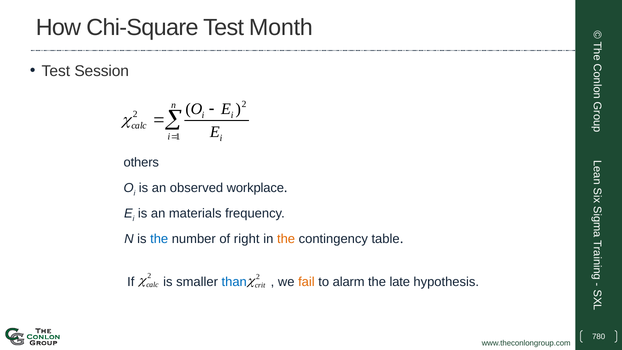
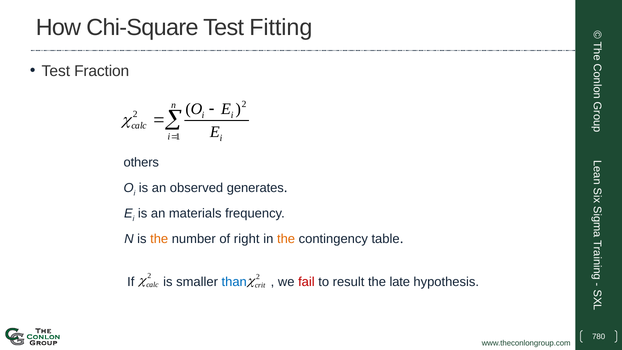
Month: Month -> Fitting
Session: Session -> Fraction
workplace: workplace -> generates
the at (159, 239) colour: blue -> orange
fail colour: orange -> red
alarm: alarm -> result
